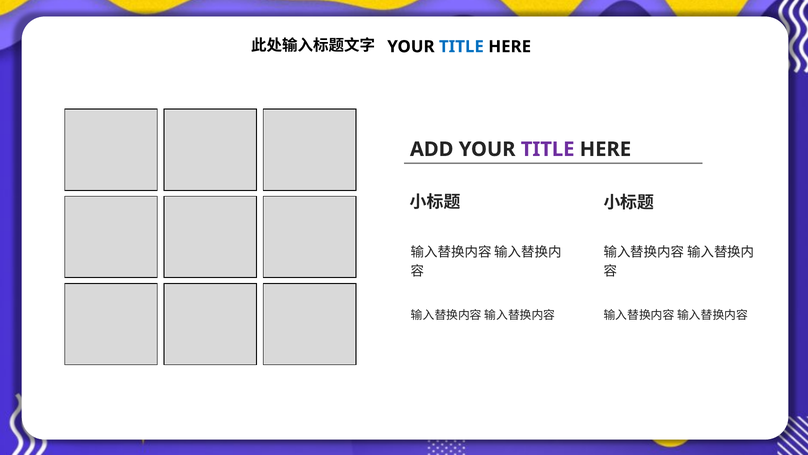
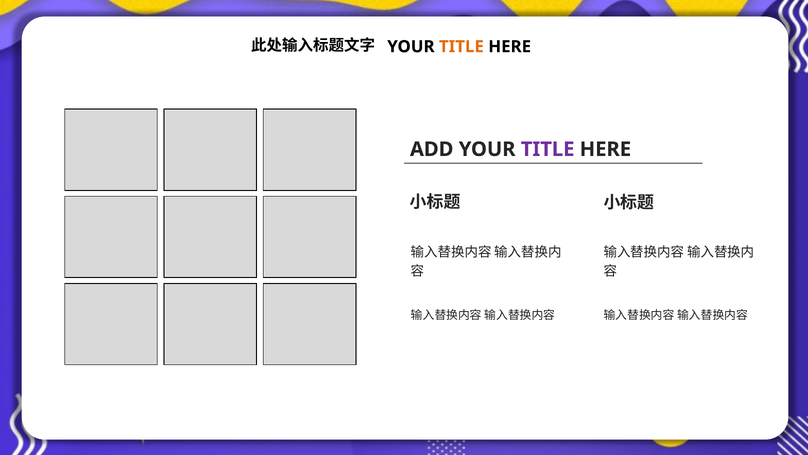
TITLE at (461, 47) colour: blue -> orange
